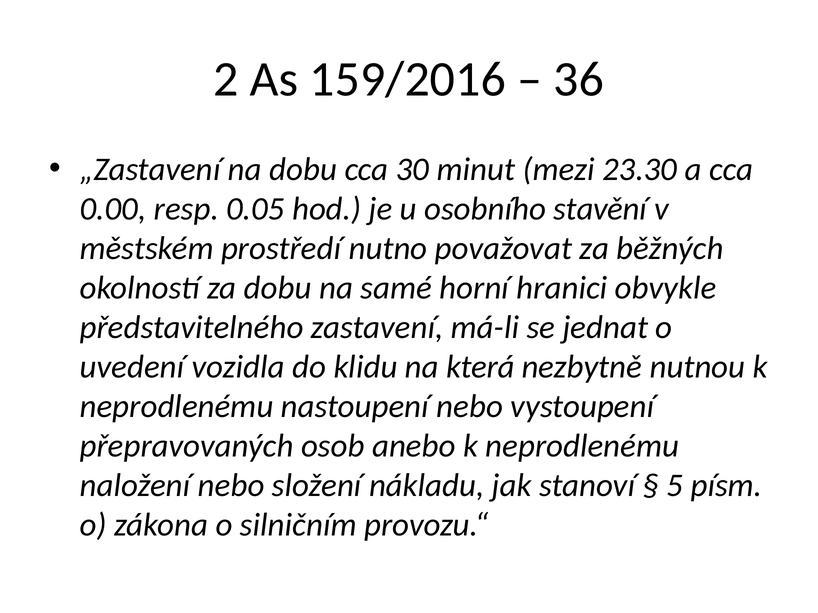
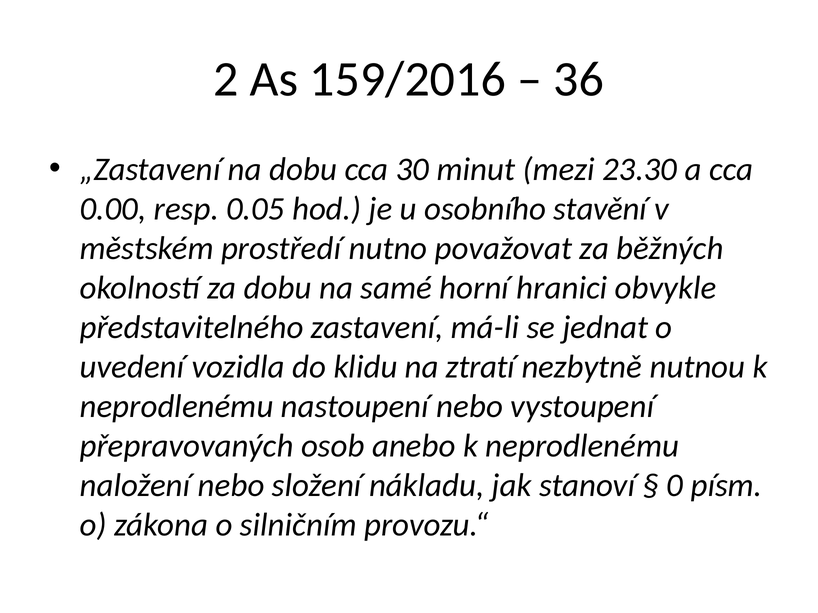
která: která -> ztratí
5: 5 -> 0
